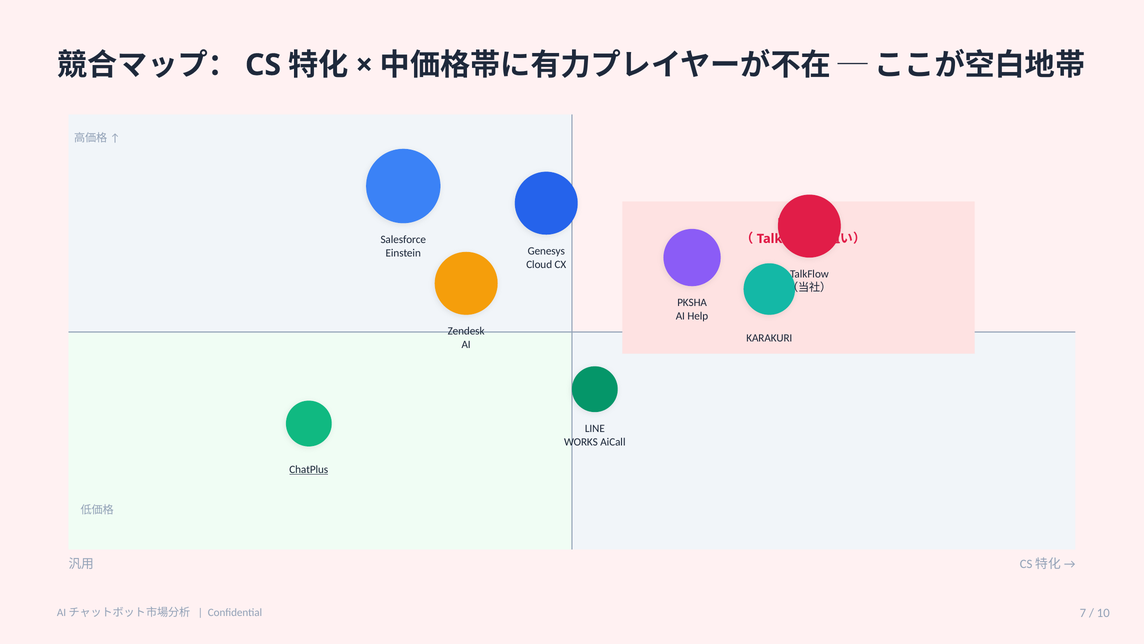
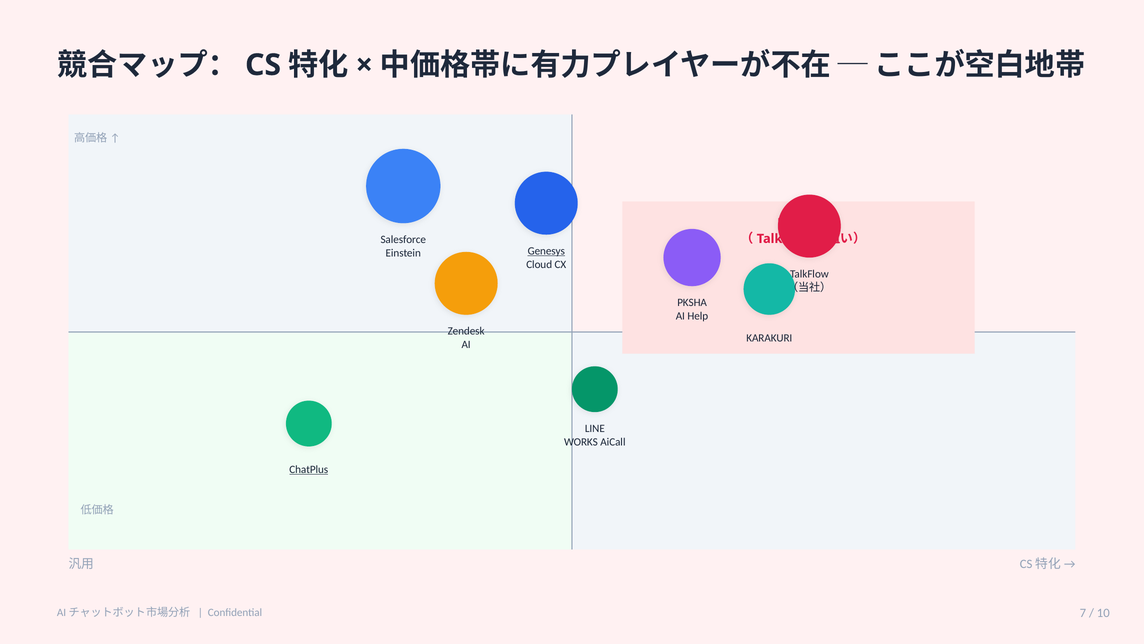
Genesys underline: none -> present
